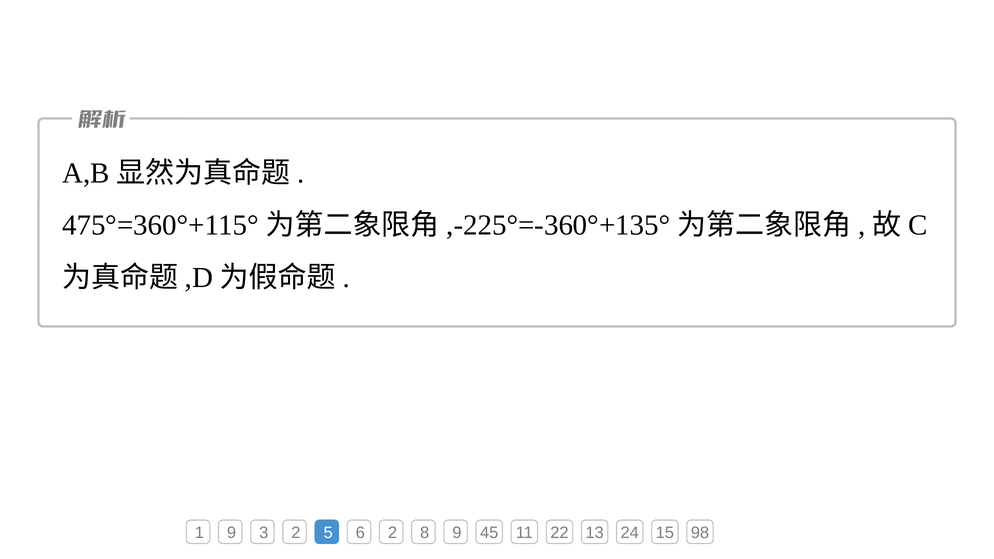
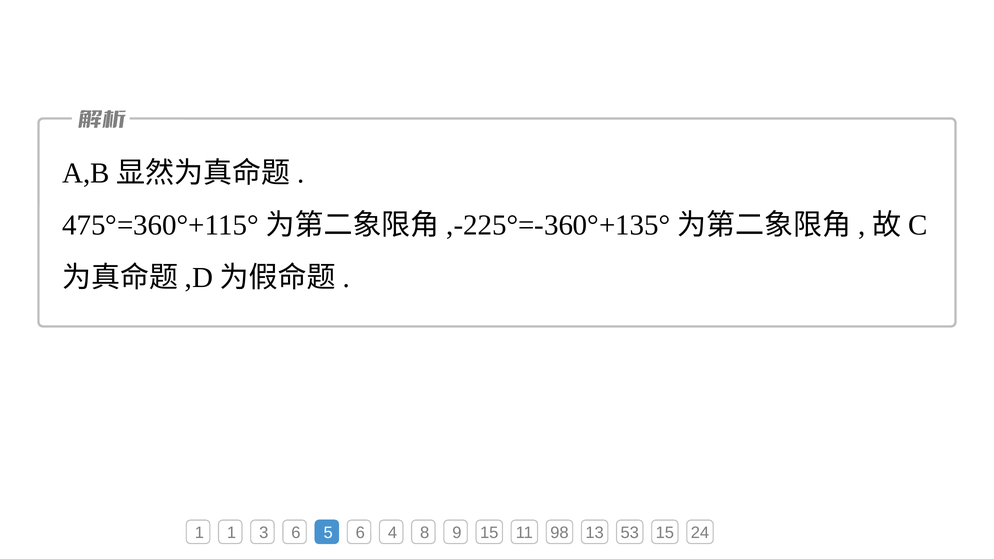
1 9: 9 -> 1
3 2: 2 -> 6
6 2: 2 -> 4
9 45: 45 -> 15
22: 22 -> 98
24: 24 -> 53
98: 98 -> 24
